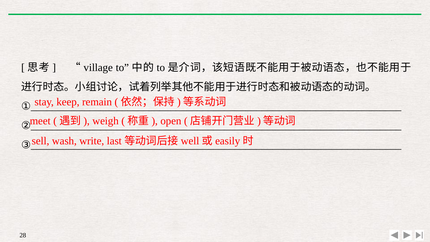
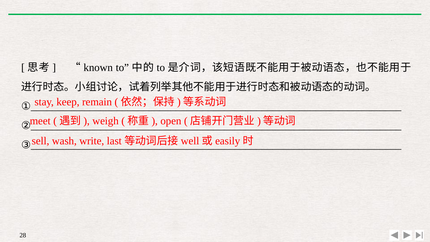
village: village -> known
